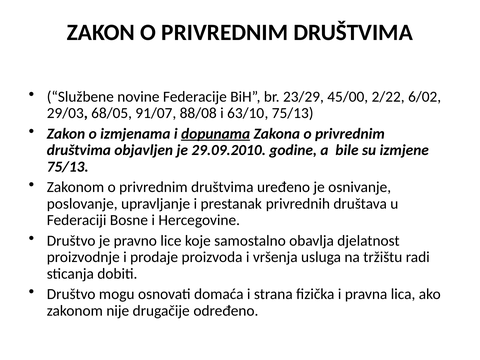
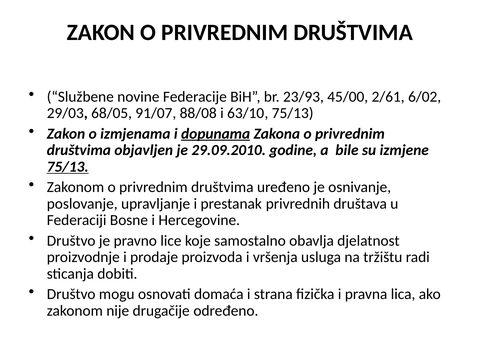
23/29: 23/29 -> 23/93
2/22: 2/22 -> 2/61
75/13 at (68, 167) underline: none -> present
